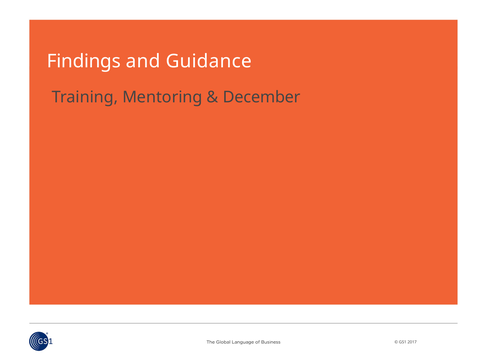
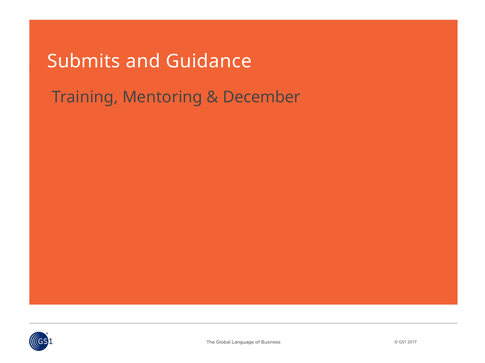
Findings: Findings -> Submits
